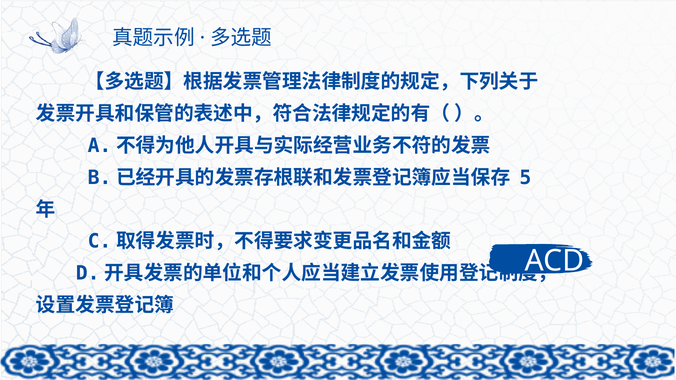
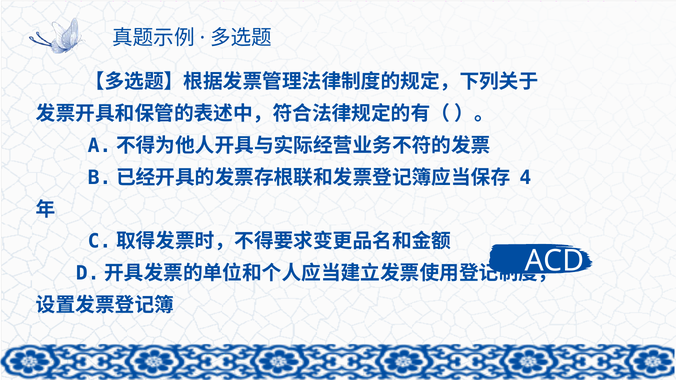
5: 5 -> 4
